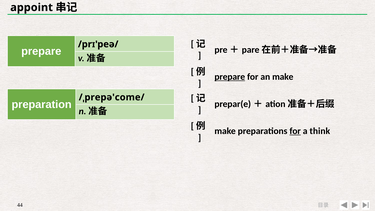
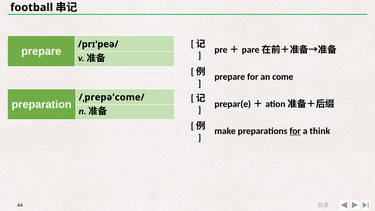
appoint: appoint -> football
prepare at (230, 77) underline: present -> none
an make: make -> come
